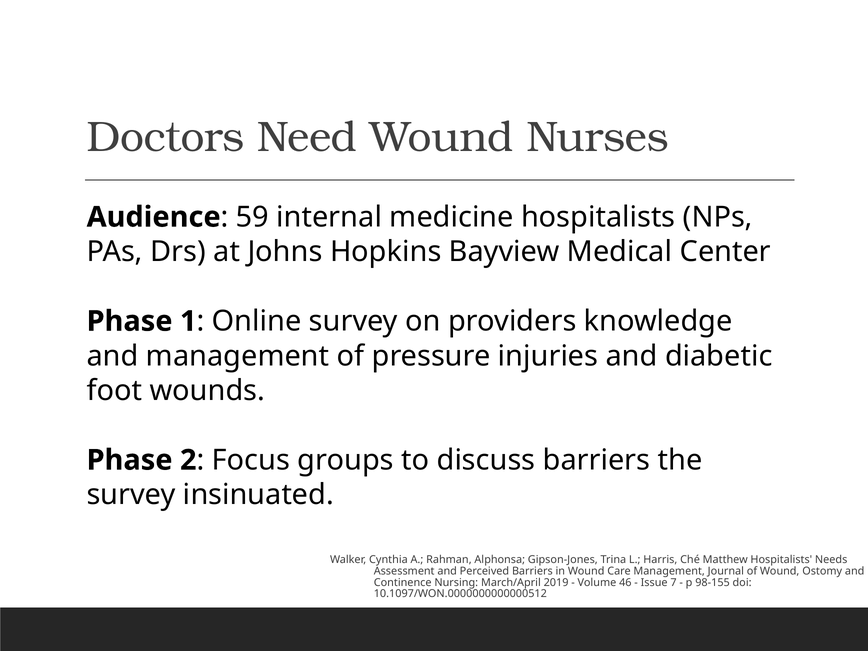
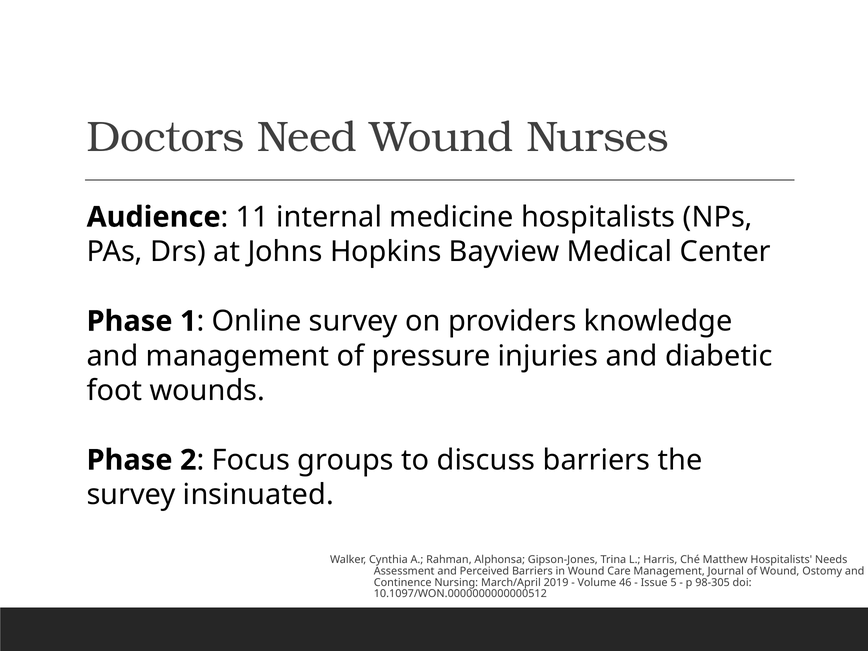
59: 59 -> 11
7: 7 -> 5
98-155: 98-155 -> 98-305
